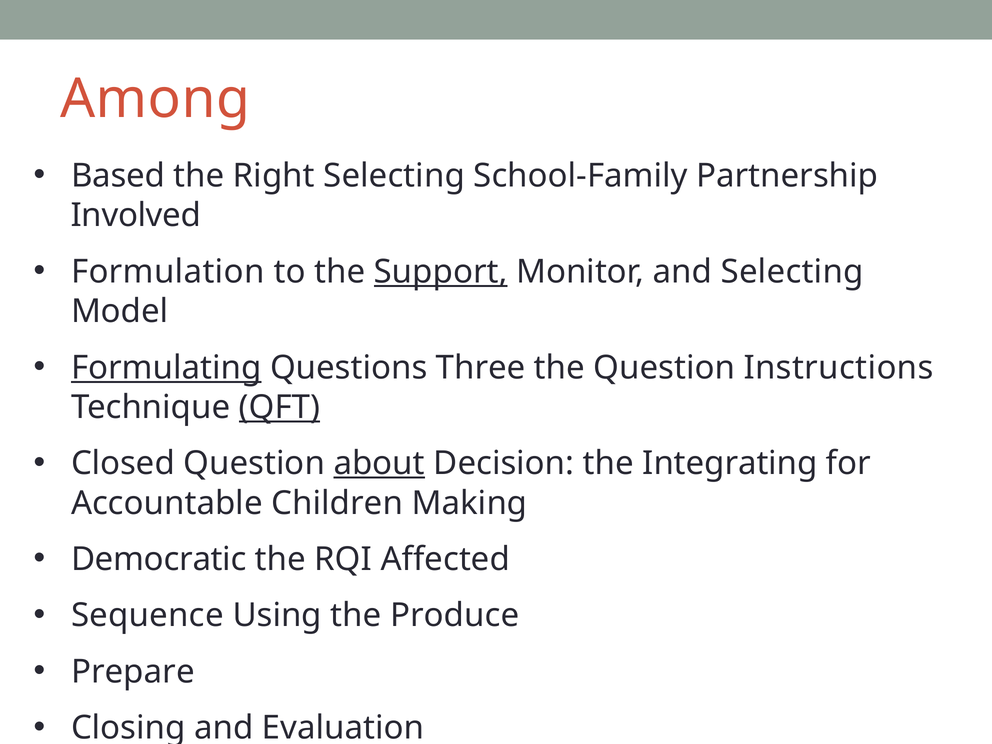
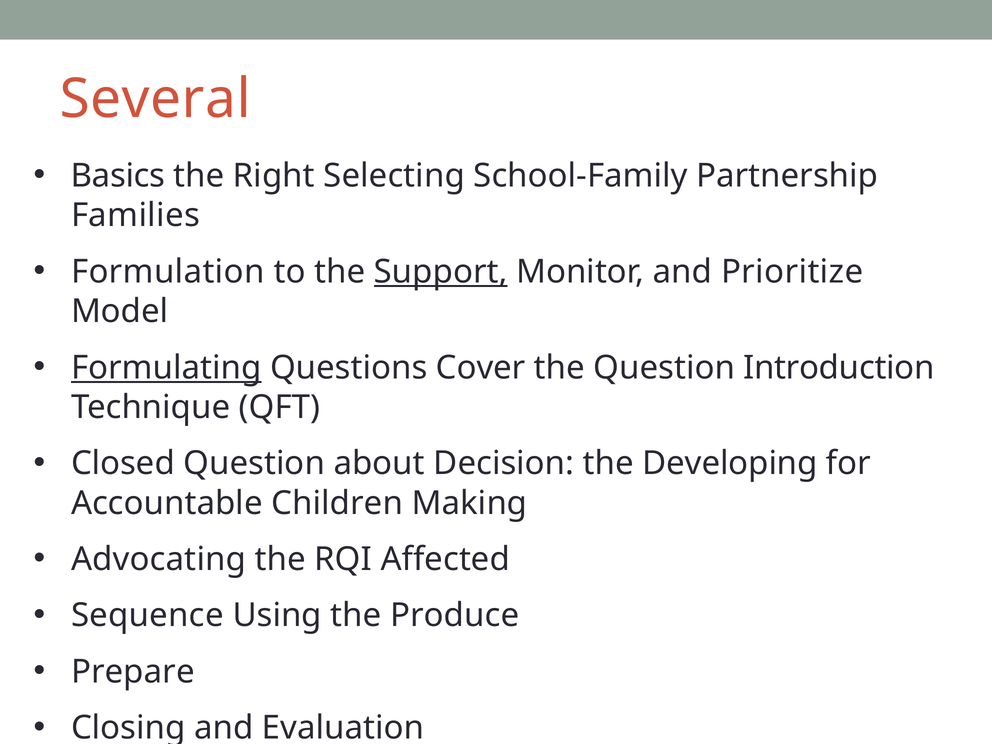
Among: Among -> Several
Based: Based -> Basics
Involved: Involved -> Families
and Selecting: Selecting -> Prioritize
Three: Three -> Cover
Instructions: Instructions -> Introduction
QFT underline: present -> none
about underline: present -> none
Integrating: Integrating -> Developing
Democratic: Democratic -> Advocating
